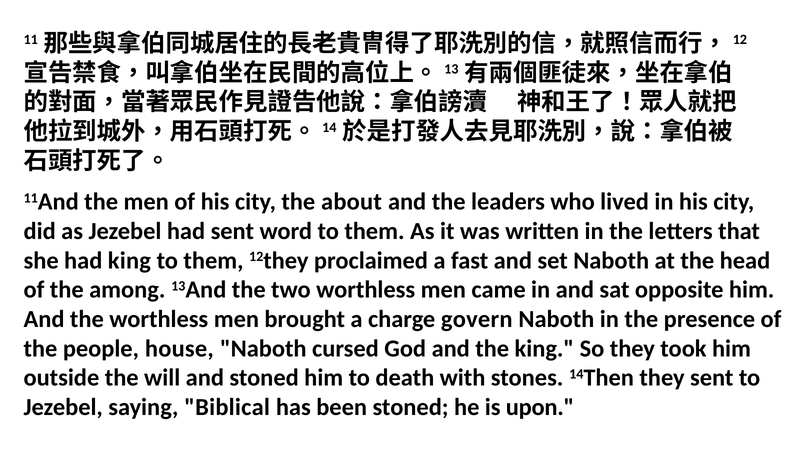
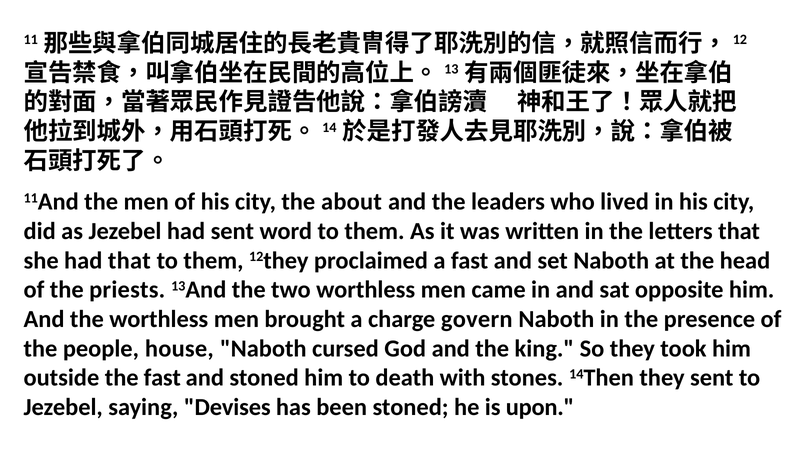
had king: king -> that
among: among -> priests
the will: will -> fast
Biblical: Biblical -> Devises
